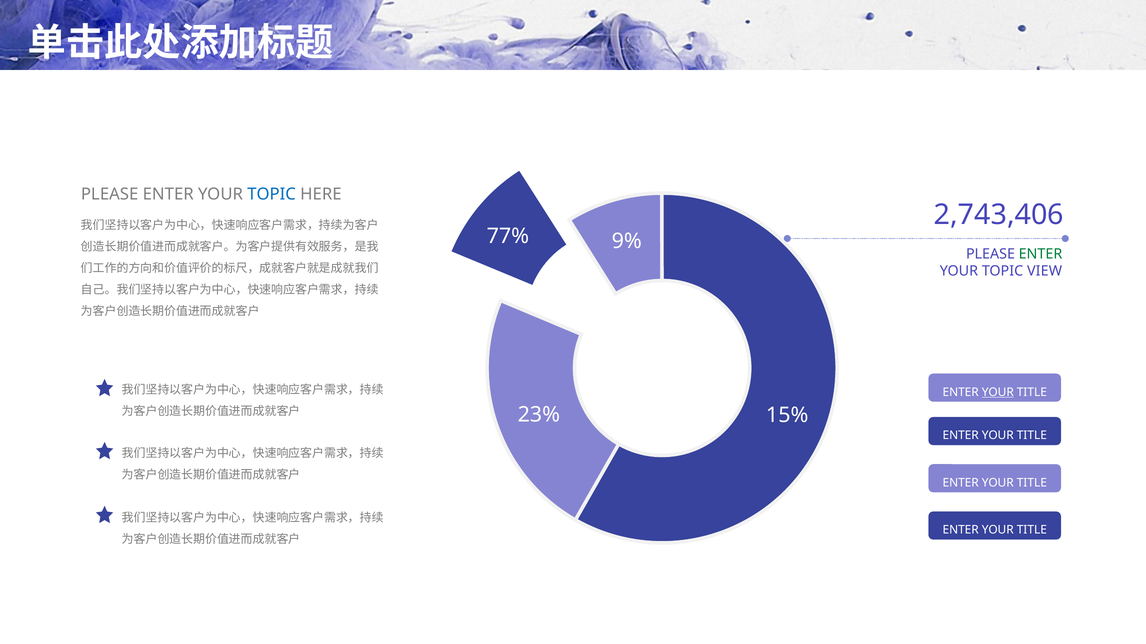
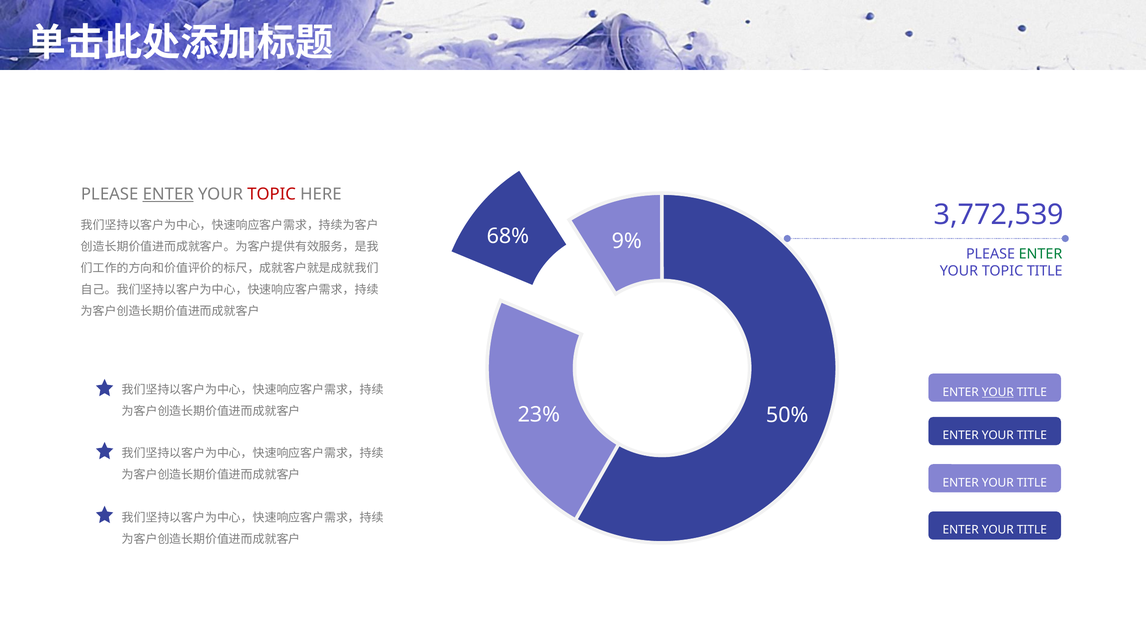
ENTER at (168, 194) underline: none -> present
TOPIC at (272, 194) colour: blue -> red
2,743,406: 2,743,406 -> 3,772,539
77%: 77% -> 68%
TOPIC VIEW: VIEW -> TITLE
15%: 15% -> 50%
